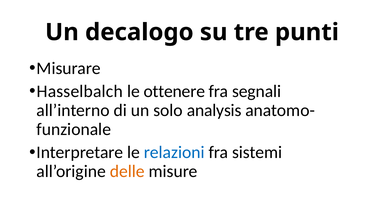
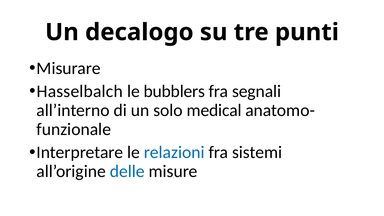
ottenere: ottenere -> bubblers
analysis: analysis -> medical
delle colour: orange -> blue
